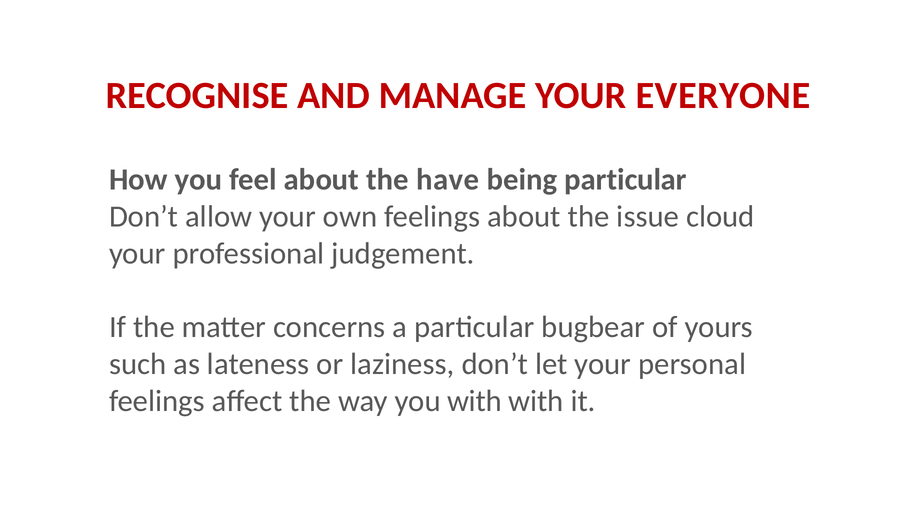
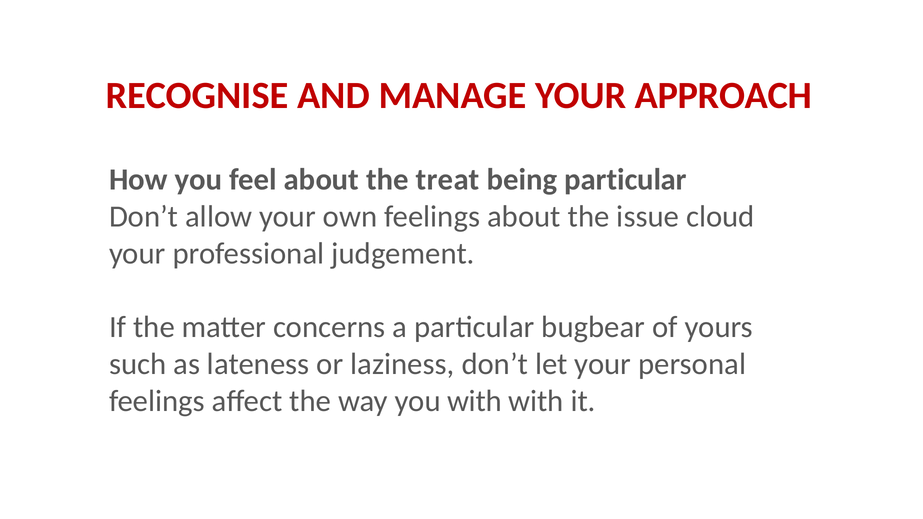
EVERYONE: EVERYONE -> APPROACH
have: have -> treat
